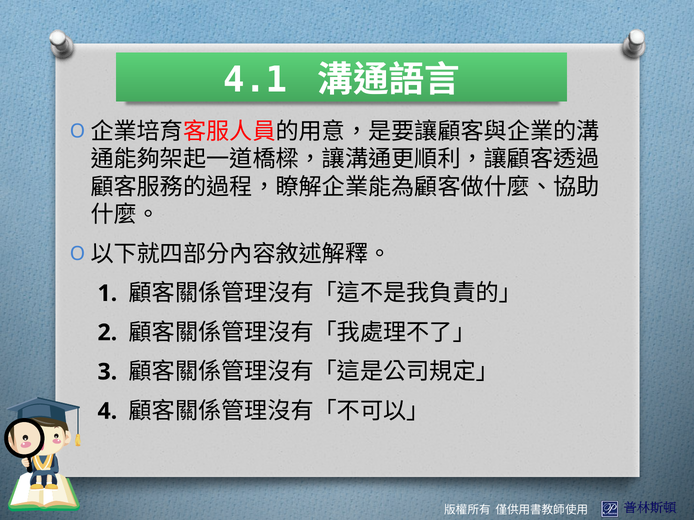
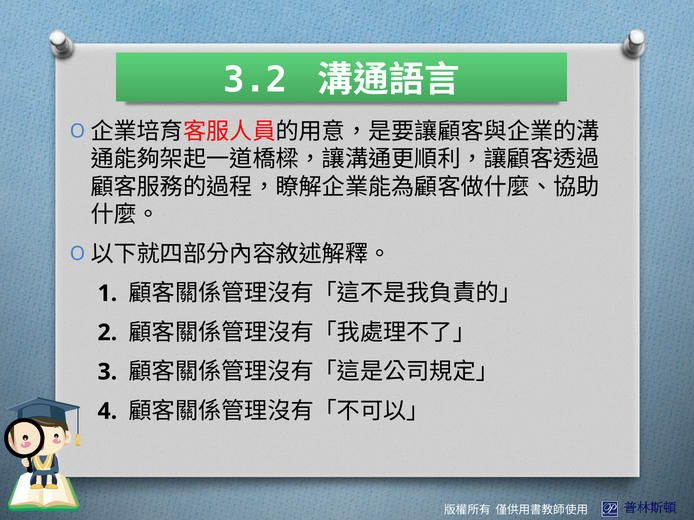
4.1: 4.1 -> 3.2
